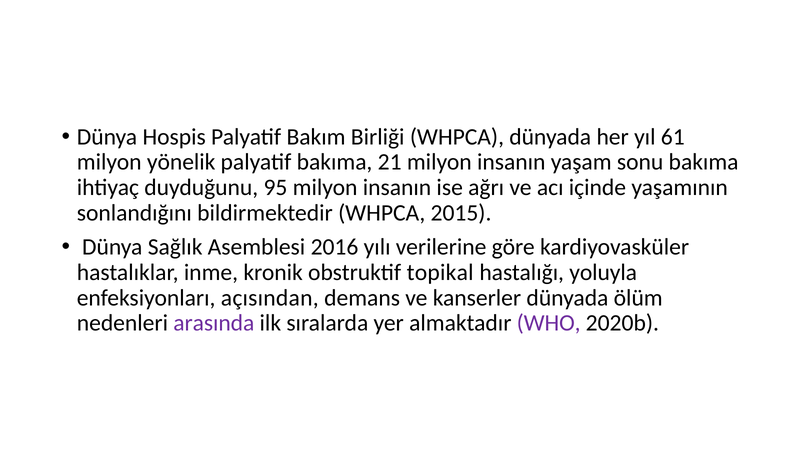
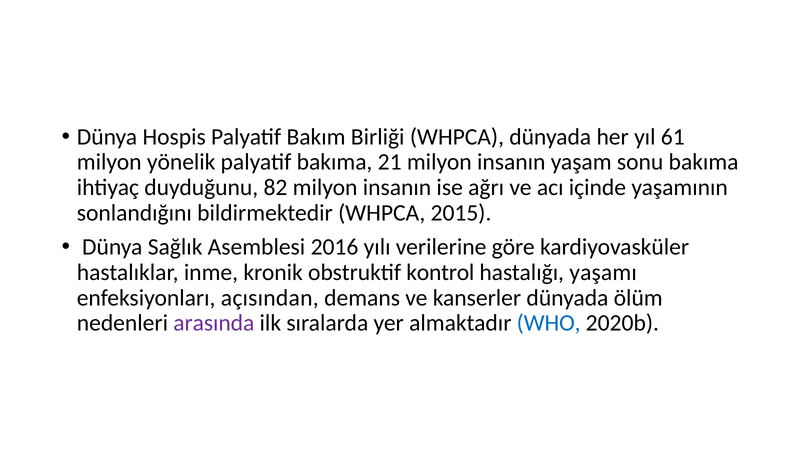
95: 95 -> 82
topikal: topikal -> kontrol
yoluyla: yoluyla -> yaşamı
WHO colour: purple -> blue
